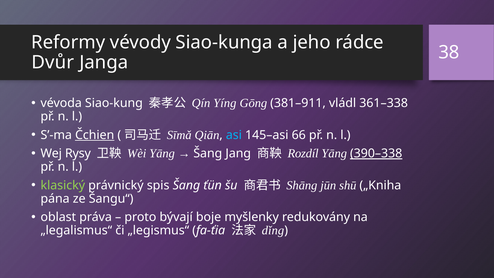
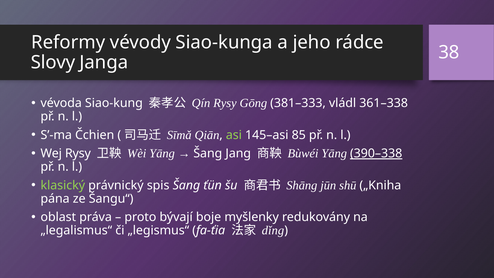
Dvůr: Dvůr -> Slovy
Qín Yíng: Yíng -> Rysy
381–911: 381–911 -> 381–333
Čchien underline: present -> none
asi colour: light blue -> light green
66: 66 -> 85
Rozdíl: Rozdíl -> Bùwéi
